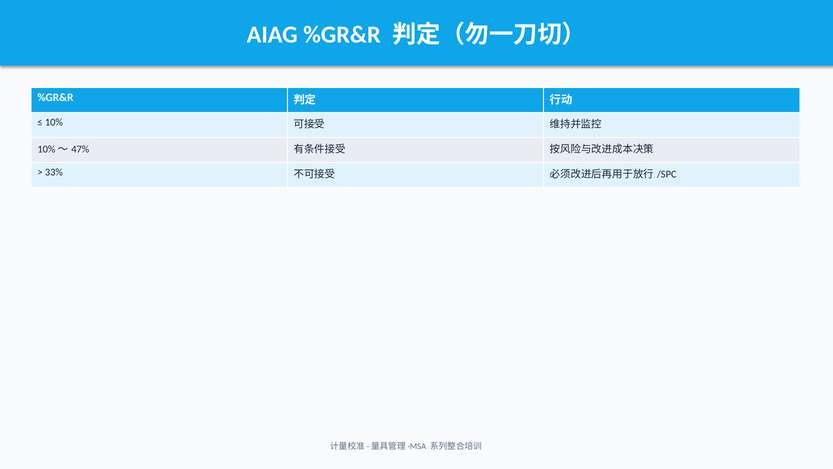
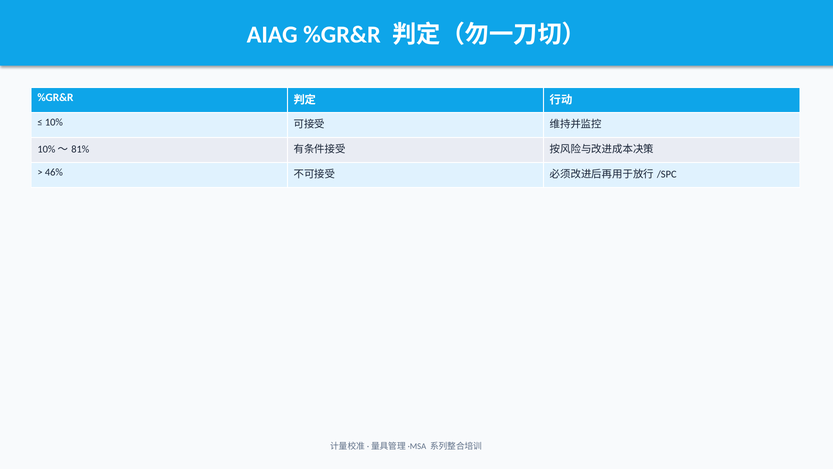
47%: 47% -> 81%
33%: 33% -> 46%
